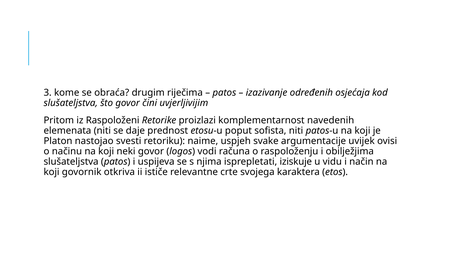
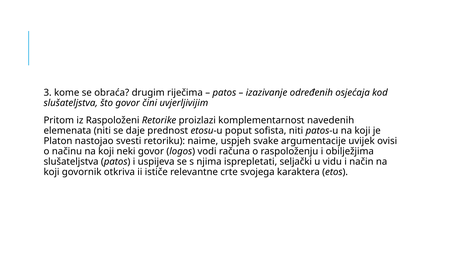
iziskuje: iziskuje -> seljački
